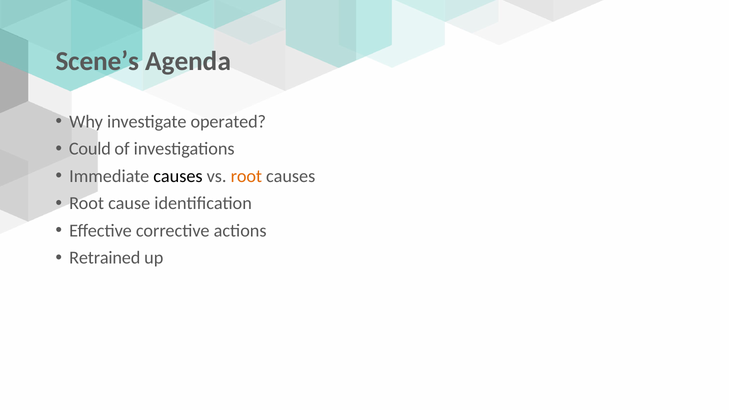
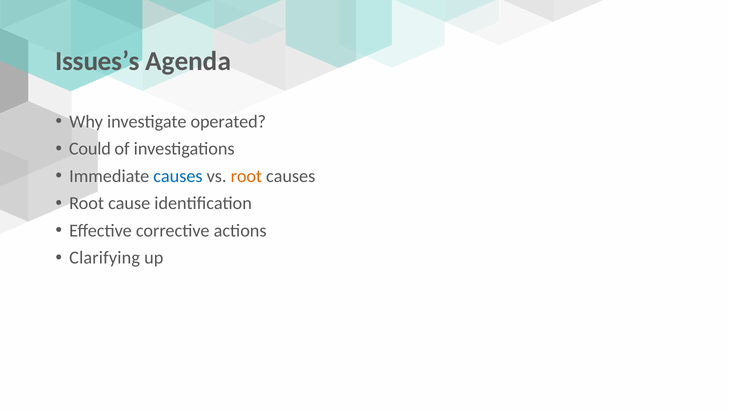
Scene’s: Scene’s -> Issues’s
causes at (178, 176) colour: black -> blue
Retrained: Retrained -> Clarifying
